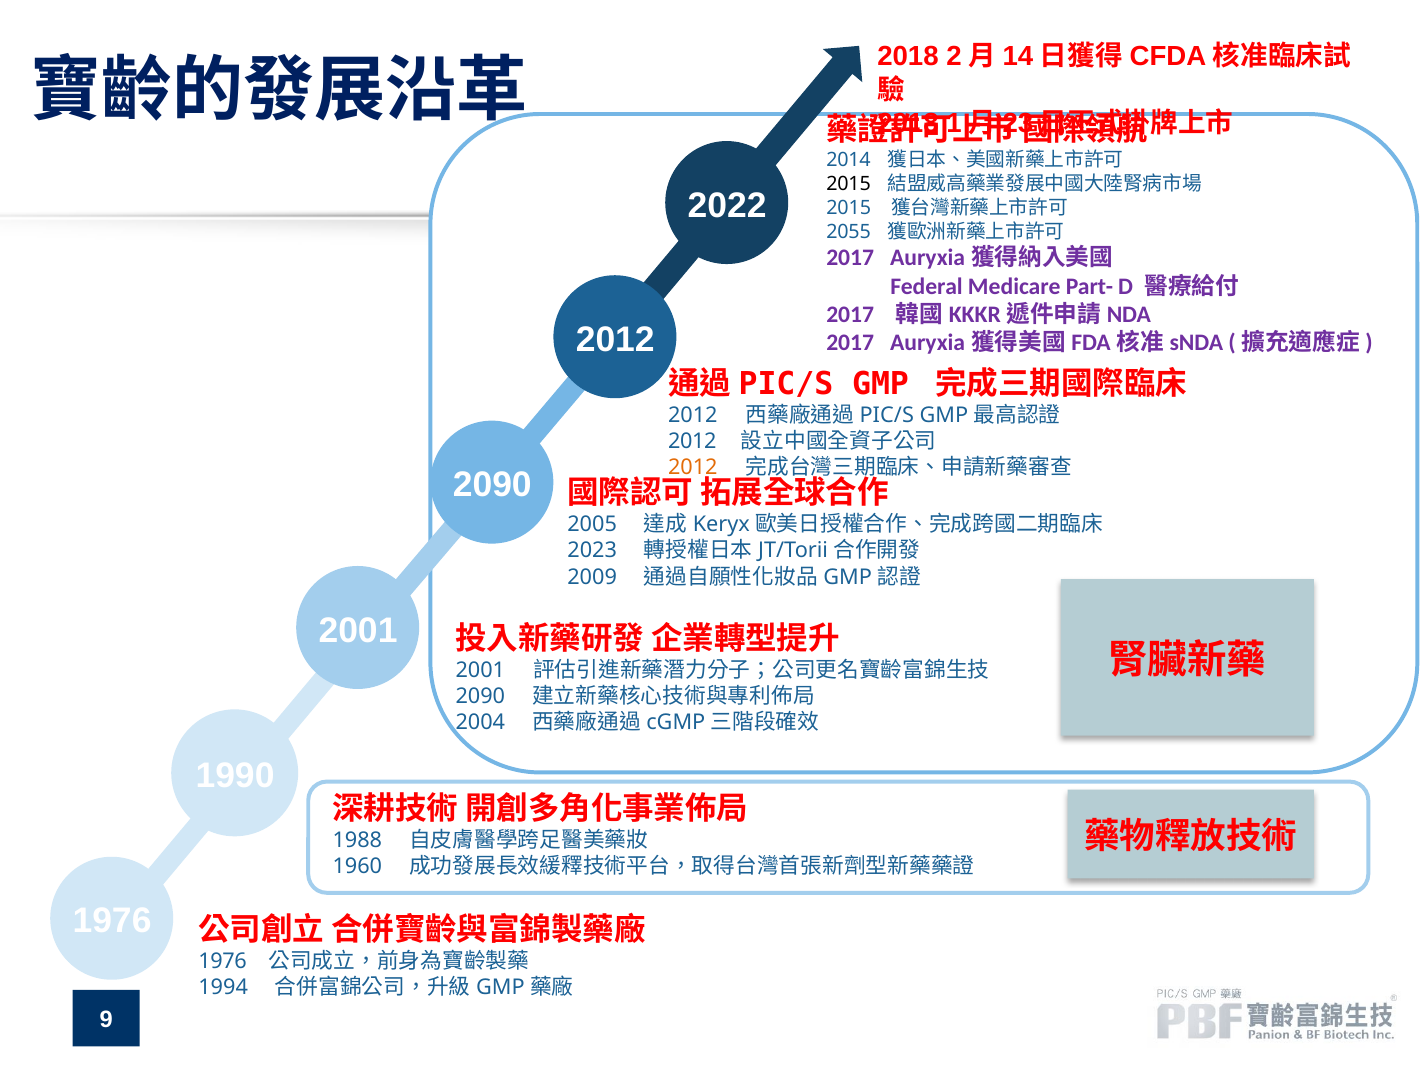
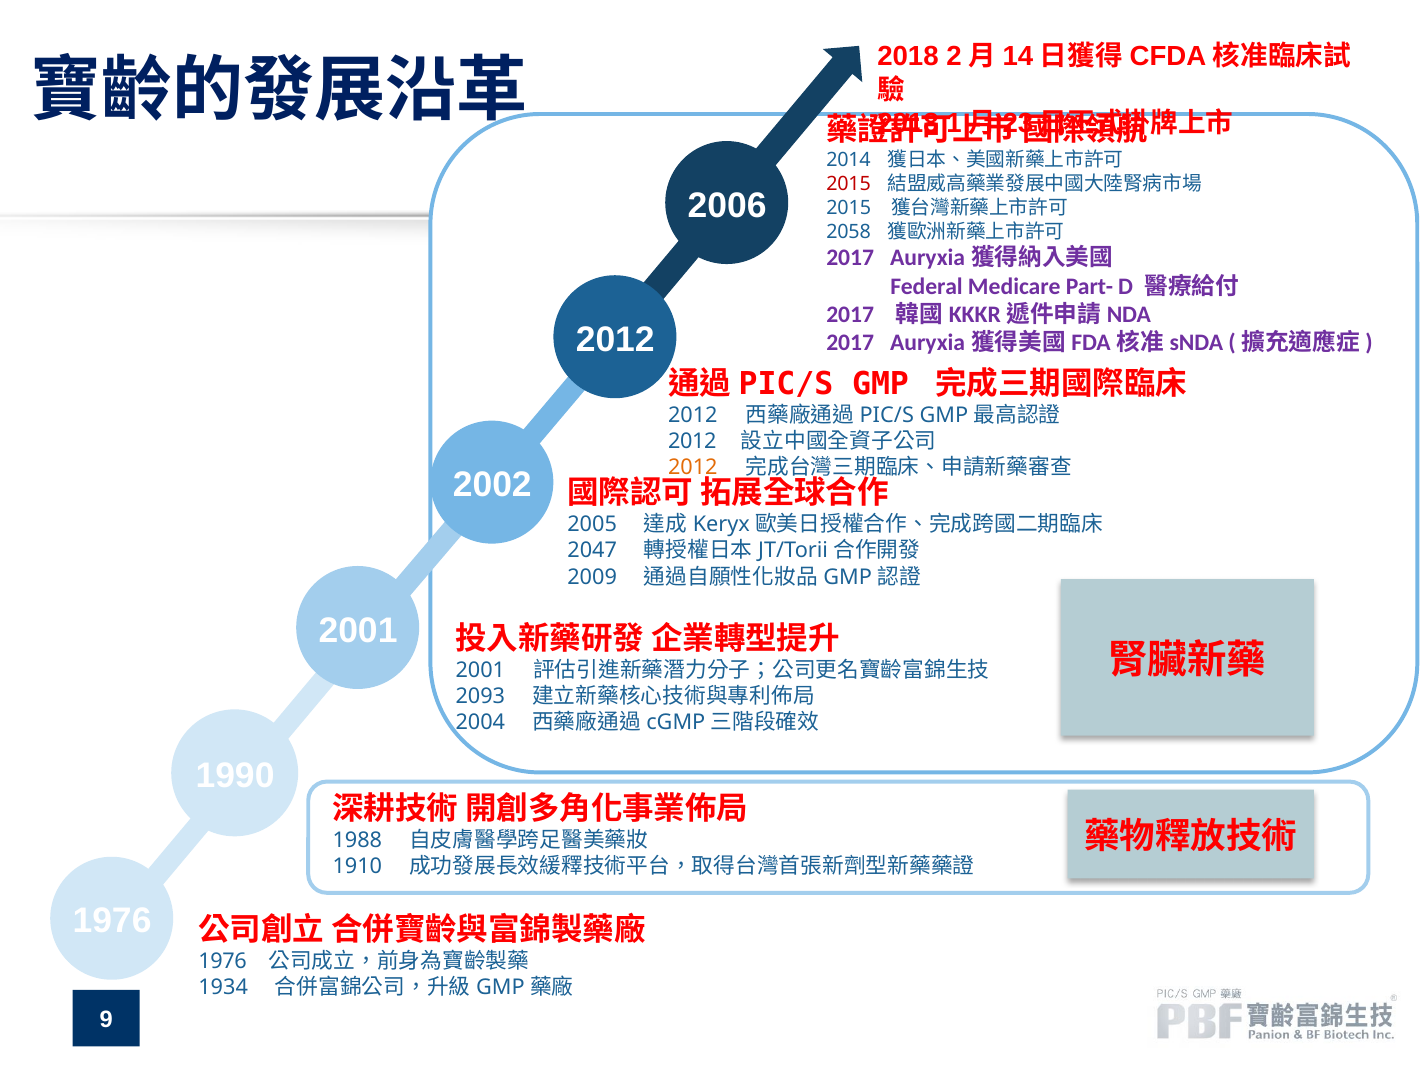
2015 at (849, 184) colour: black -> red
2022: 2022 -> 2006
2055: 2055 -> 2058
2090 at (492, 485): 2090 -> 2002
2023: 2023 -> 2047
2090 at (480, 696): 2090 -> 2093
1960: 1960 -> 1910
1994: 1994 -> 1934
